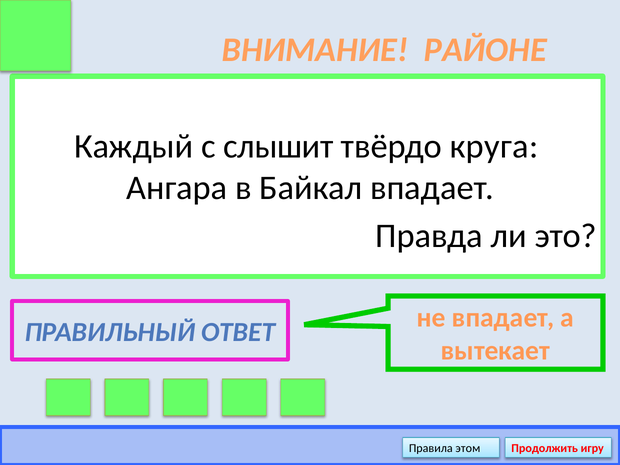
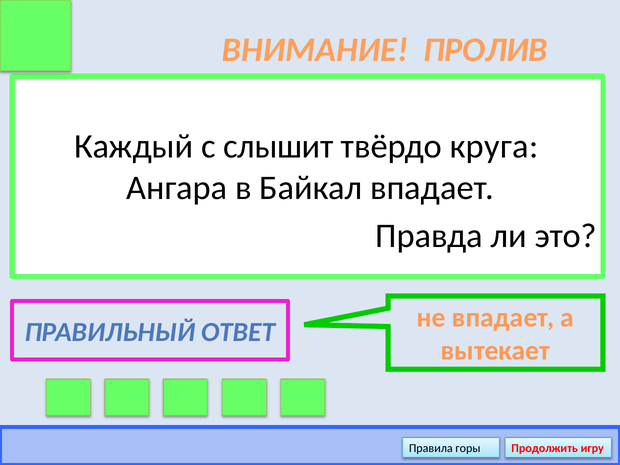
РАЙОНЕ: РАЙОНЕ -> ПРОЛИВ
этом: этом -> горы
